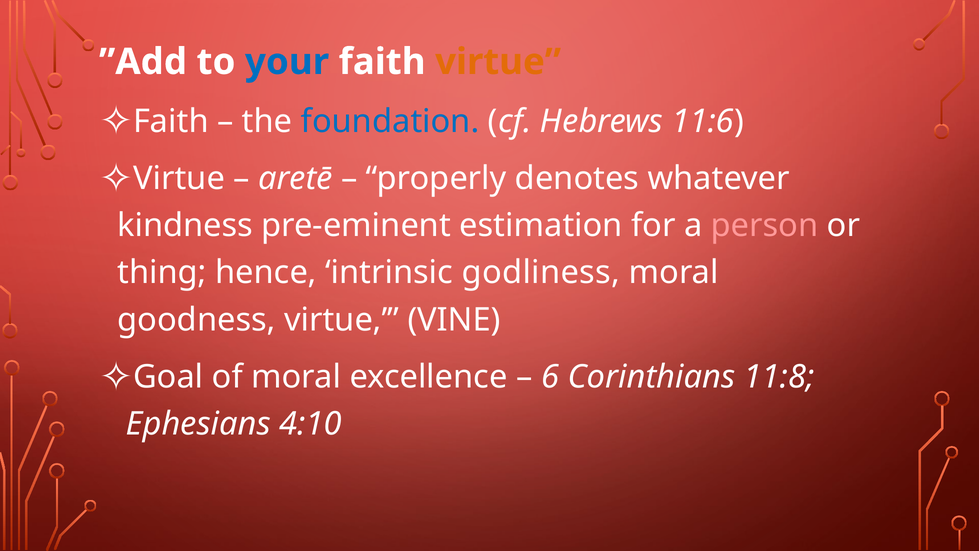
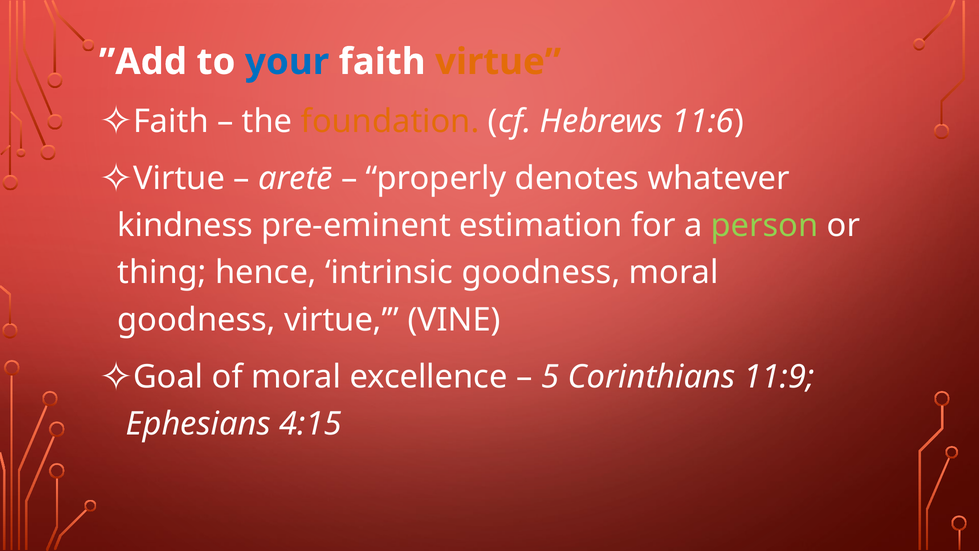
foundation colour: blue -> orange
person colour: pink -> light green
intrinsic godliness: godliness -> goodness
6: 6 -> 5
11:8: 11:8 -> 11:9
4:10: 4:10 -> 4:15
